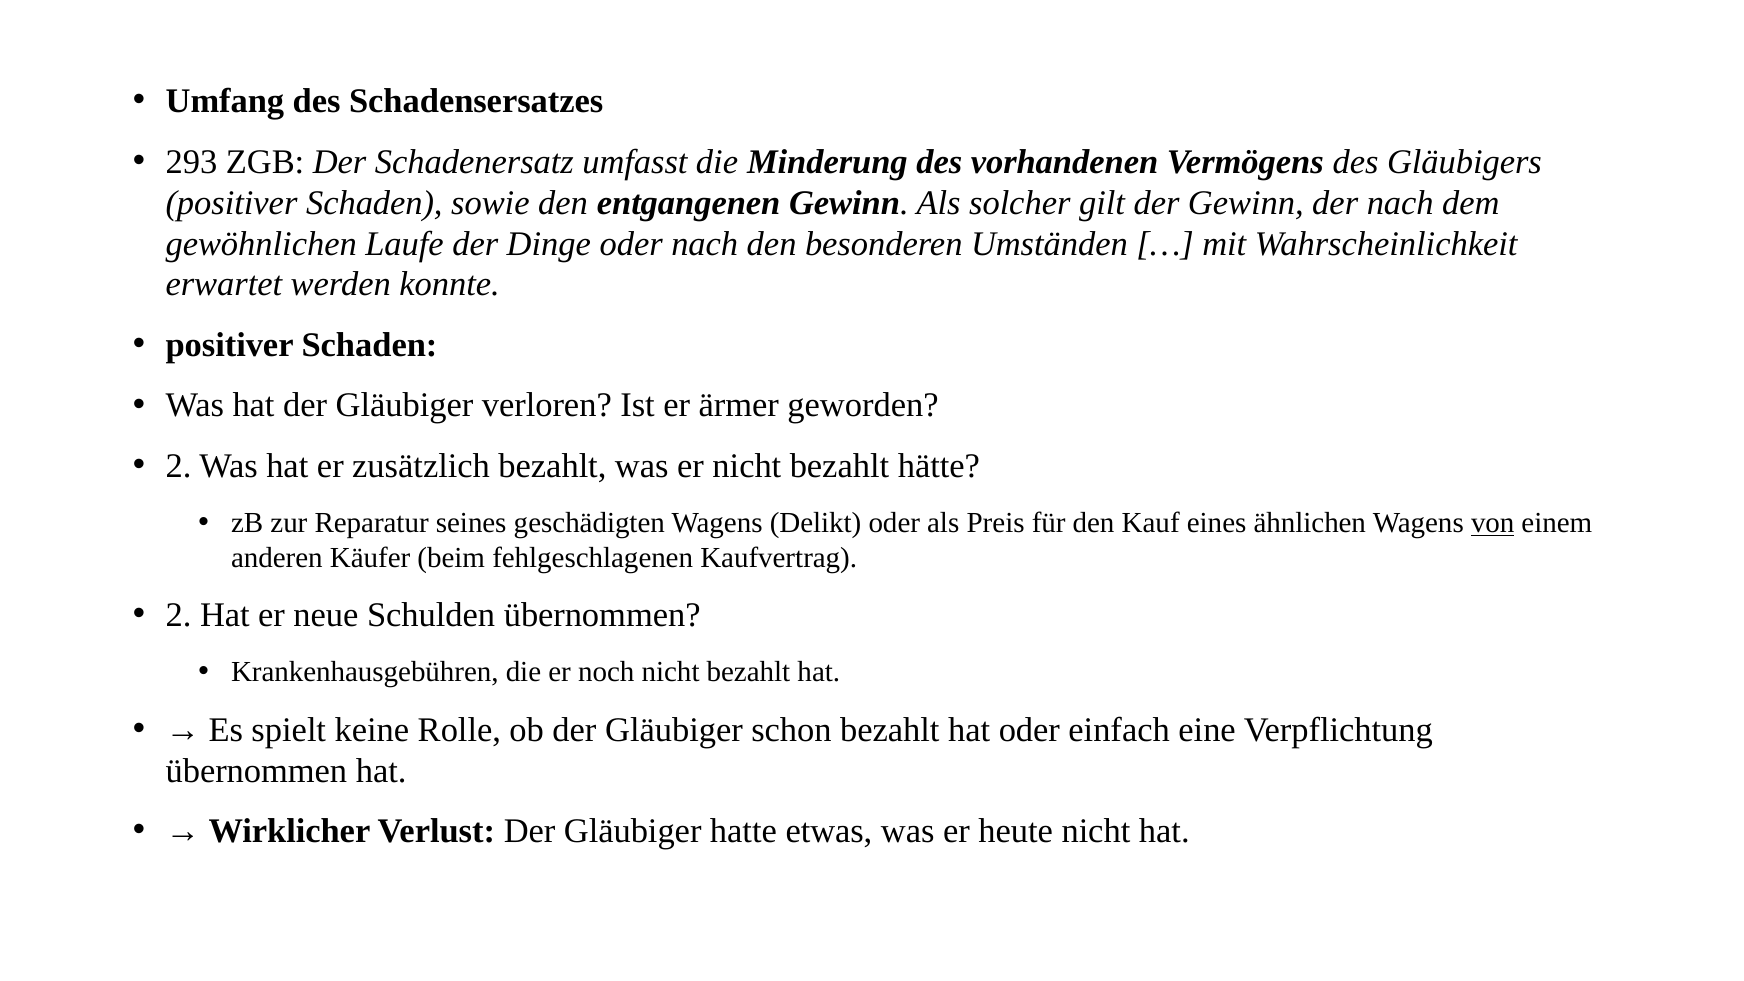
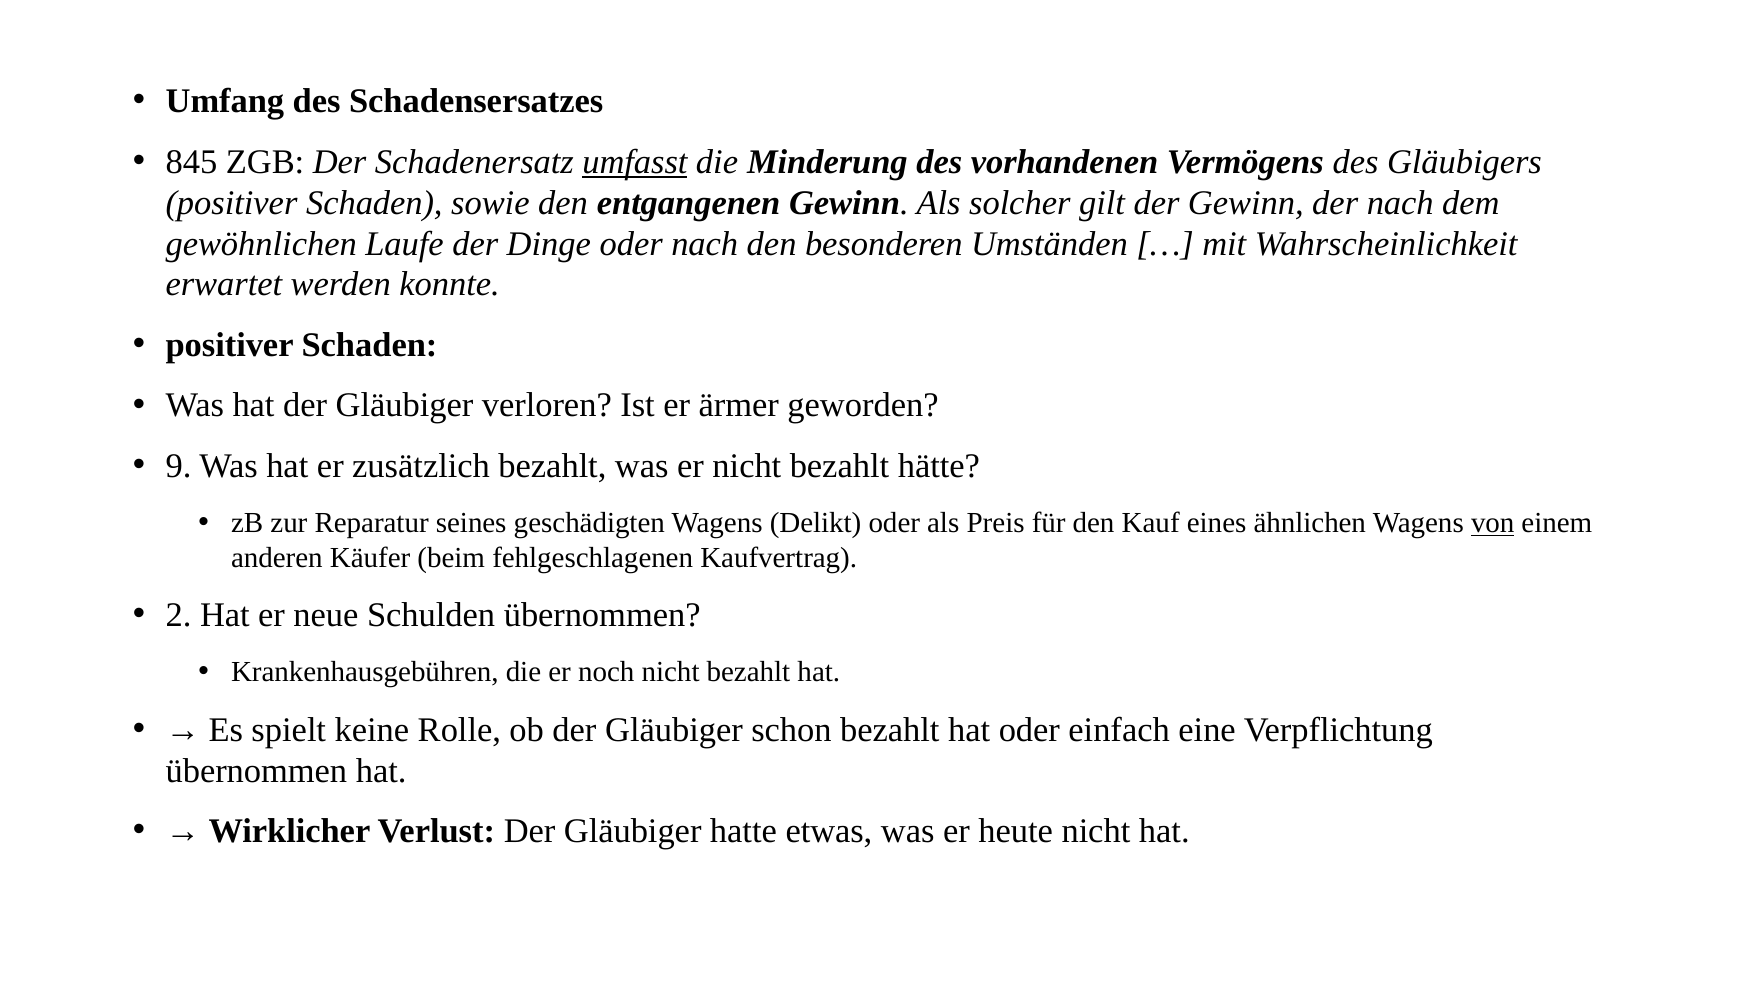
293: 293 -> 845
umfasst underline: none -> present
2 at (179, 466): 2 -> 9
